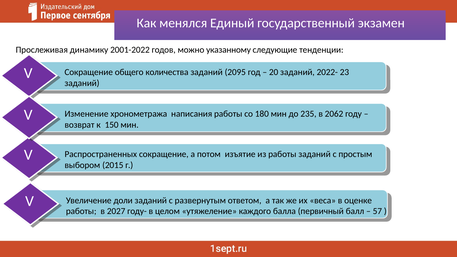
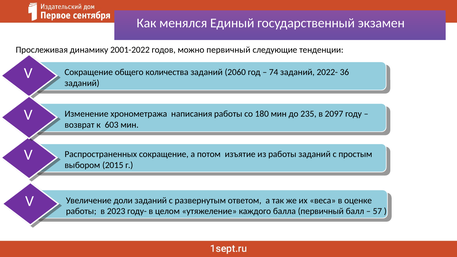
можно указанному: указанному -> первичный
2095: 2095 -> 2060
20: 20 -> 74
23: 23 -> 36
2062: 2062 -> 2097
150: 150 -> 603
2027: 2027 -> 2023
